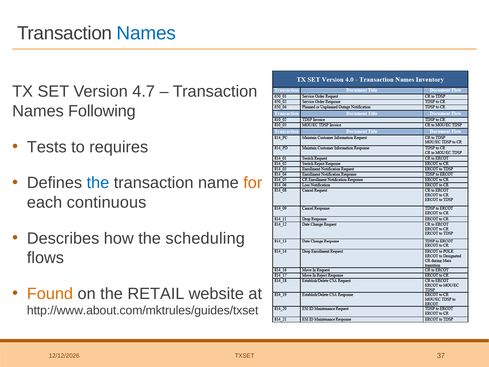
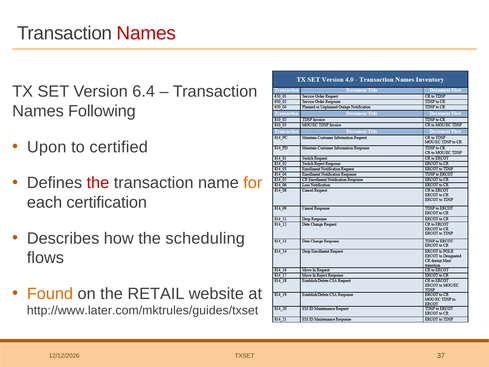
Names at (146, 33) colour: blue -> red
4.7: 4.7 -> 6.4
Tests: Tests -> Upon
requires: requires -> certified
the at (98, 183) colour: blue -> red
continuous: continuous -> certification
http://www.about.com/mktrules/guides/txset: http://www.about.com/mktrules/guides/txset -> http://www.later.com/mktrules/guides/txset
